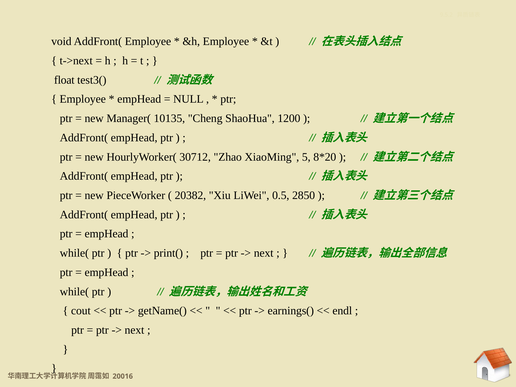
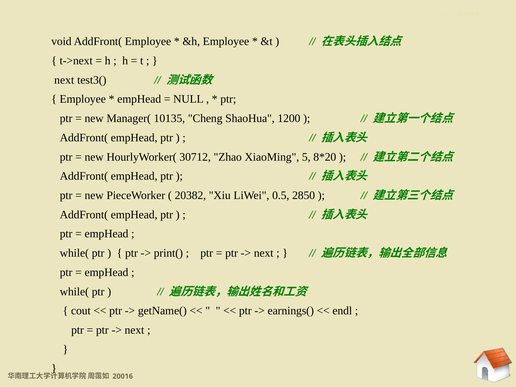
float at (64, 80): float -> next
